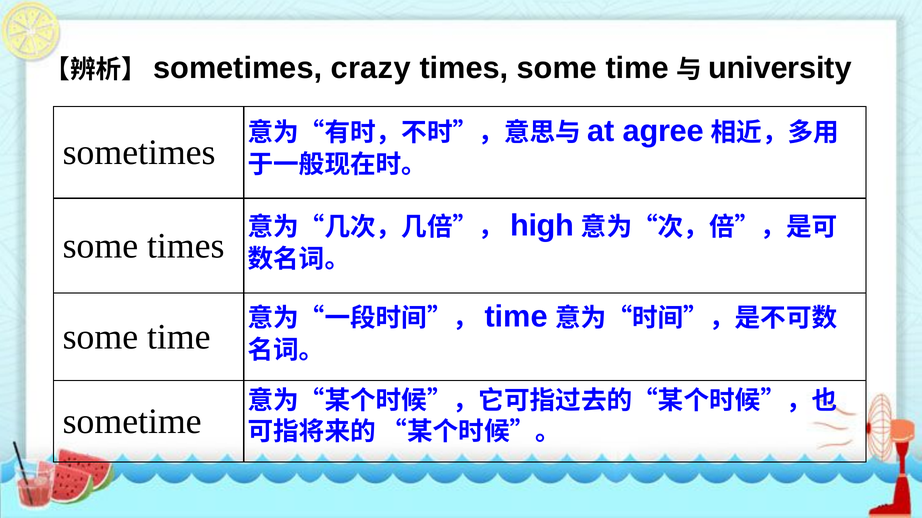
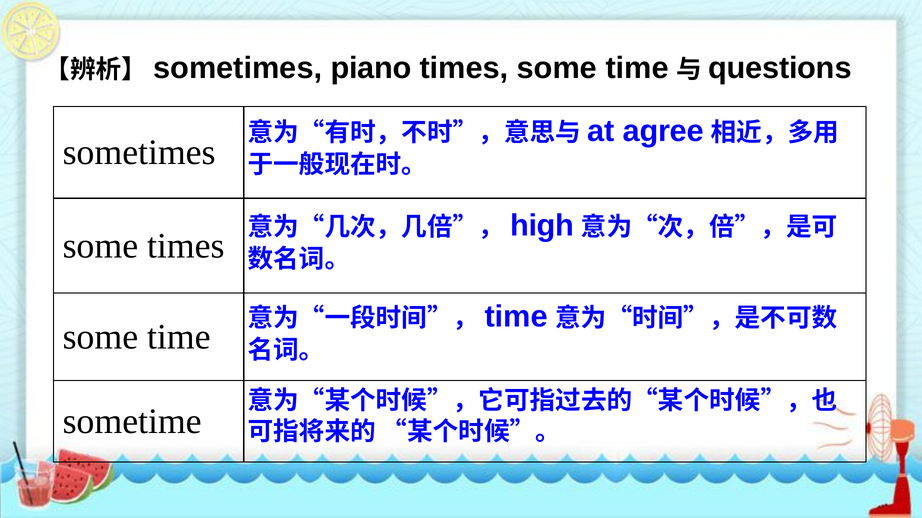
crazy: crazy -> piano
university: university -> questions
